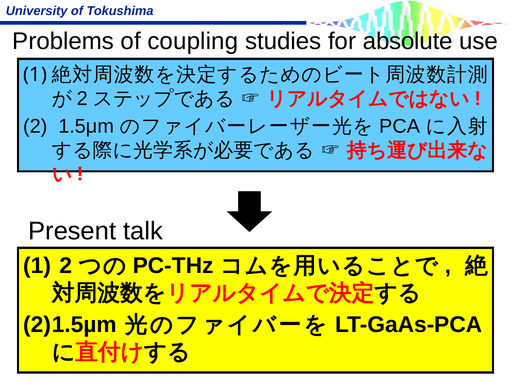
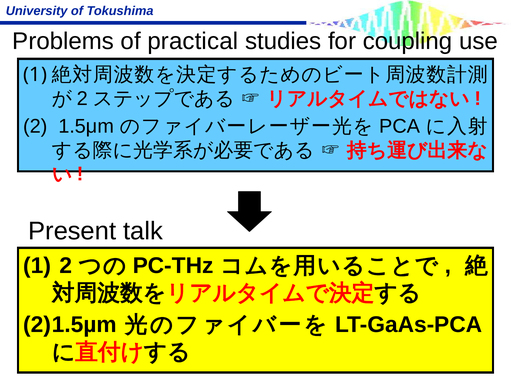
coupling: coupling -> practical
absolute: absolute -> coupling
